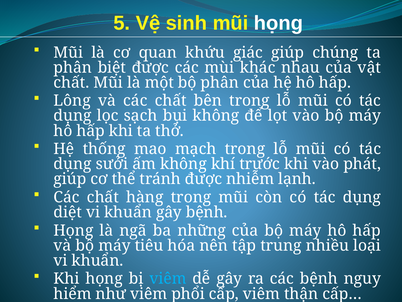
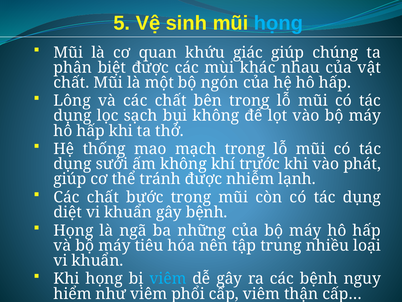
họng at (278, 23) colour: white -> light blue
bộ phân: phân -> ngón
hàng: hàng -> bước
